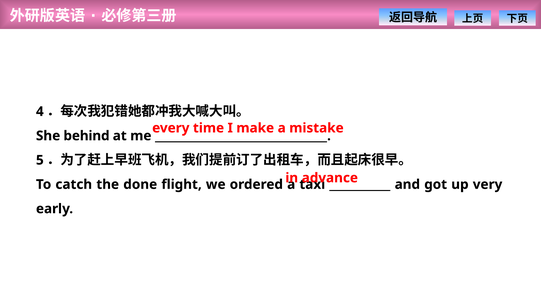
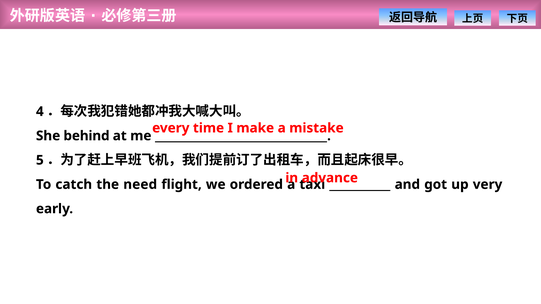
done: done -> need
